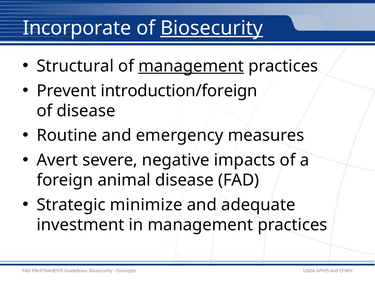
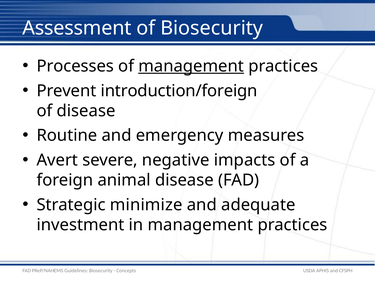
Incorporate: Incorporate -> Assessment
Biosecurity at (212, 28) underline: present -> none
Structural: Structural -> Processes
